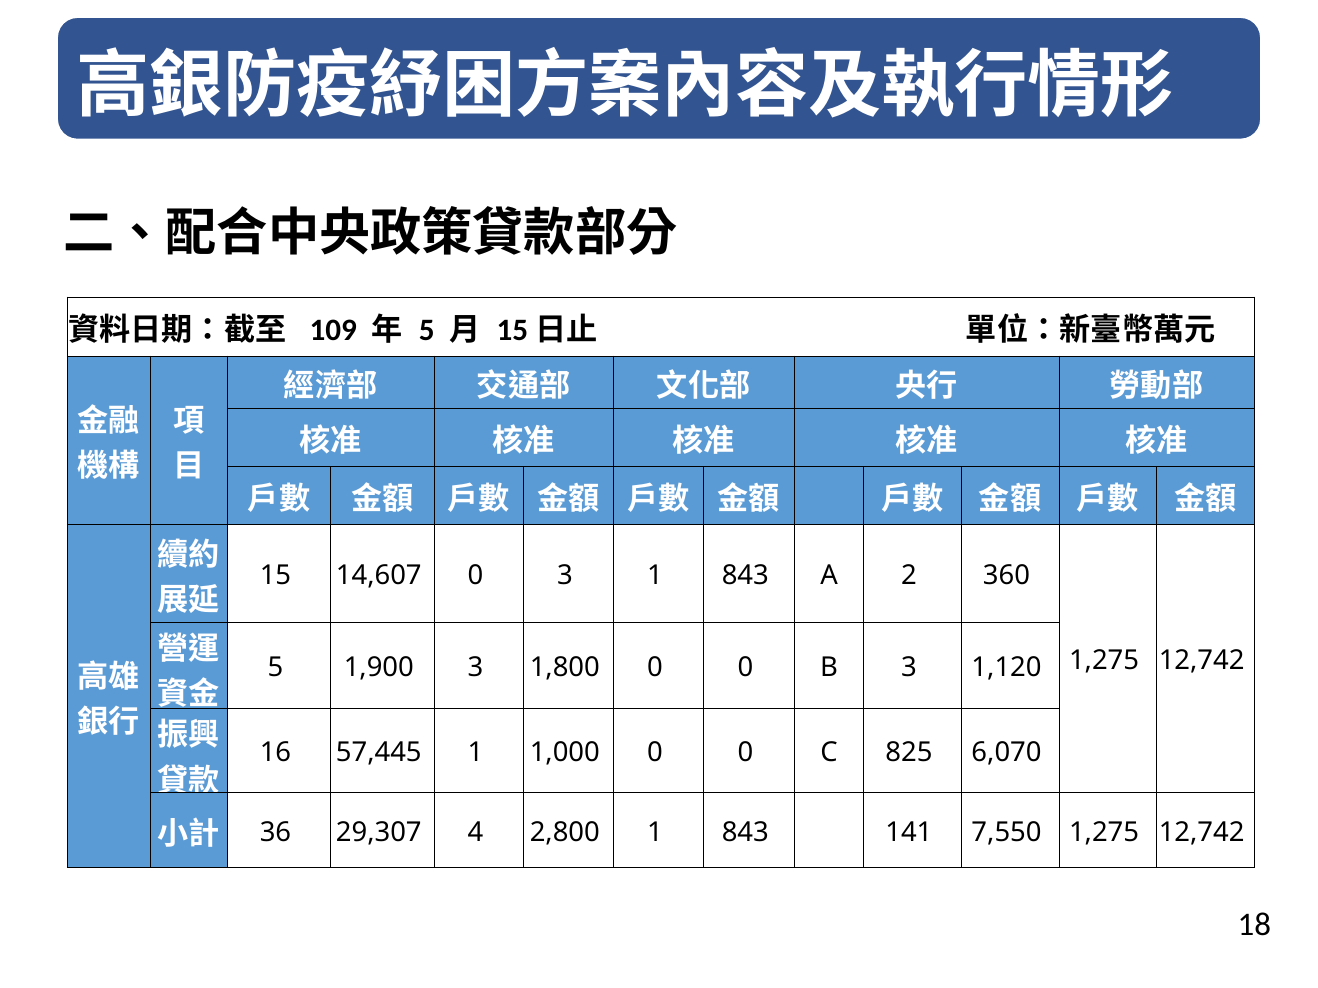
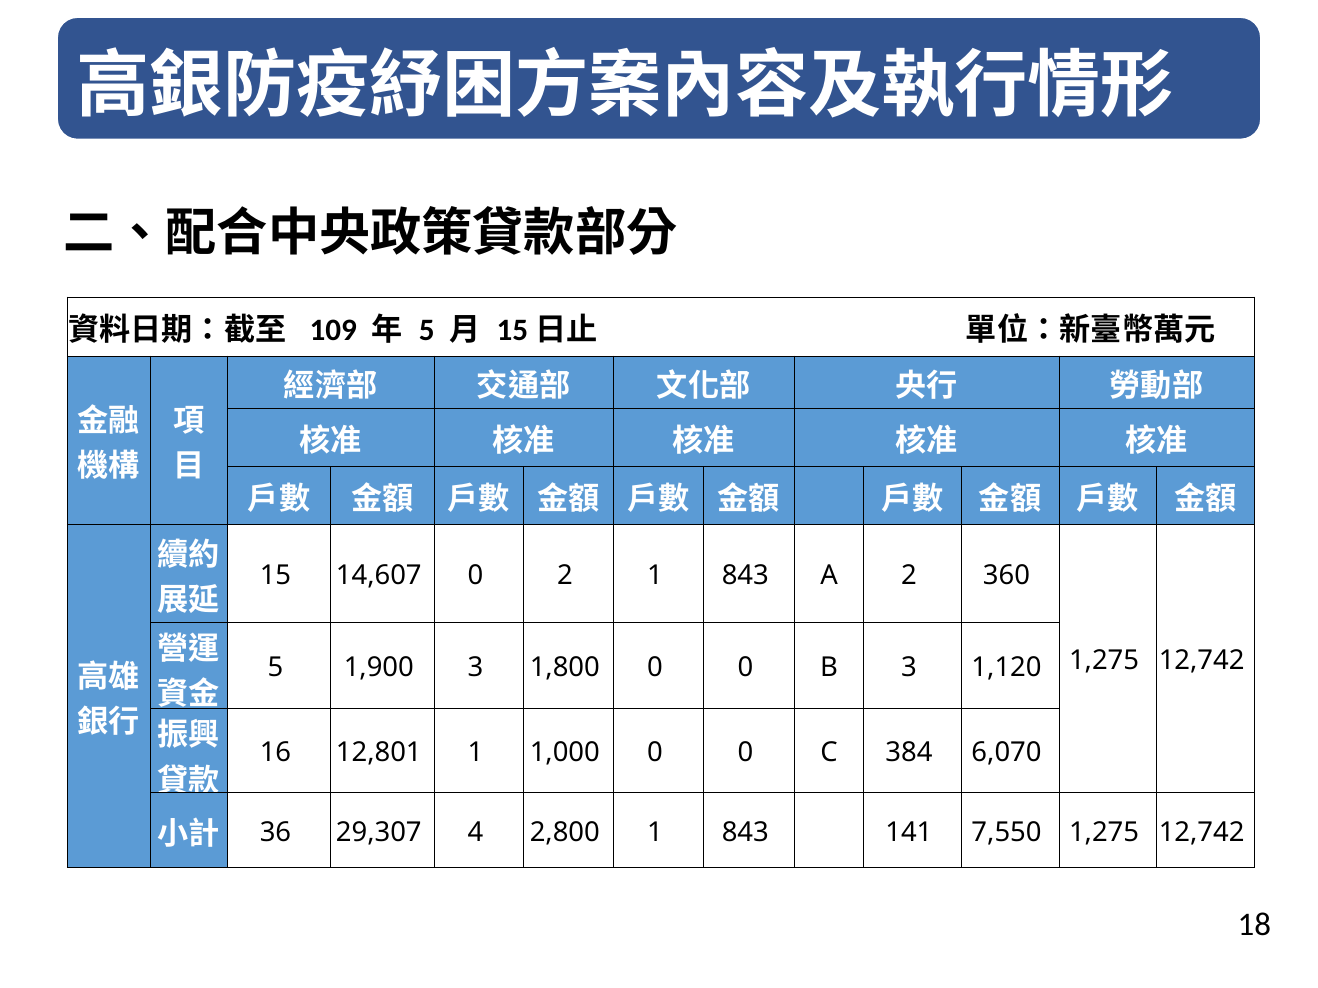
0 3: 3 -> 2
57,445: 57,445 -> 12,801
825: 825 -> 384
